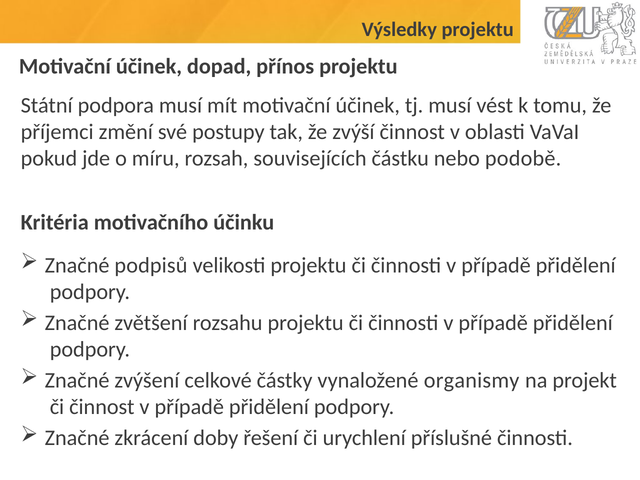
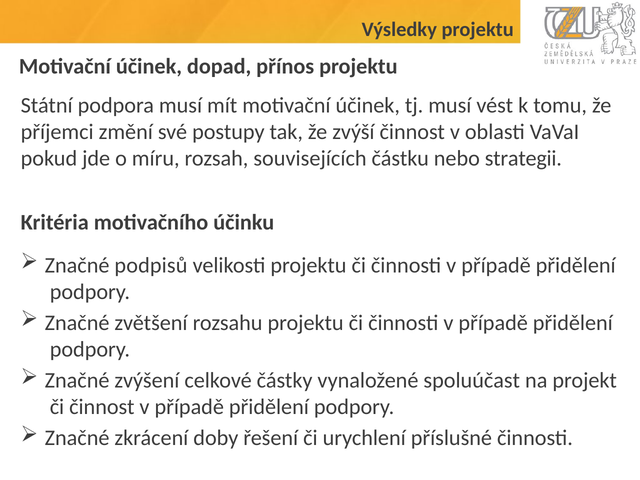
podobě: podobě -> strategii
organismy: organismy -> spoluúčast
